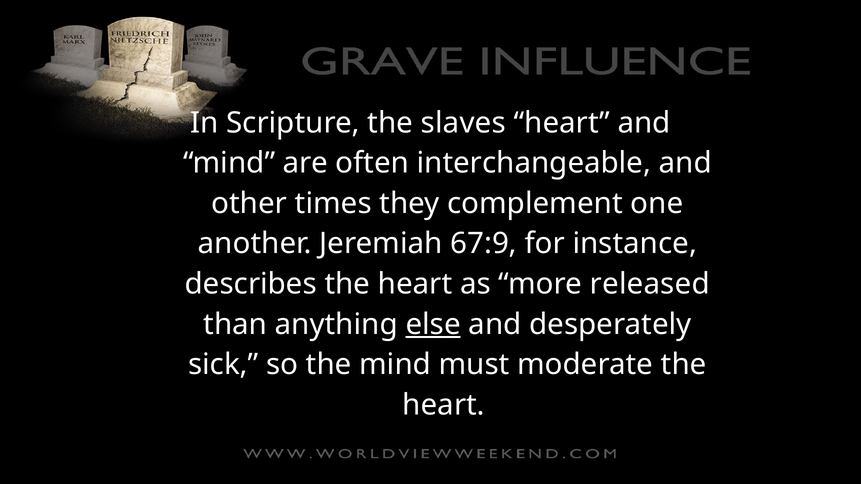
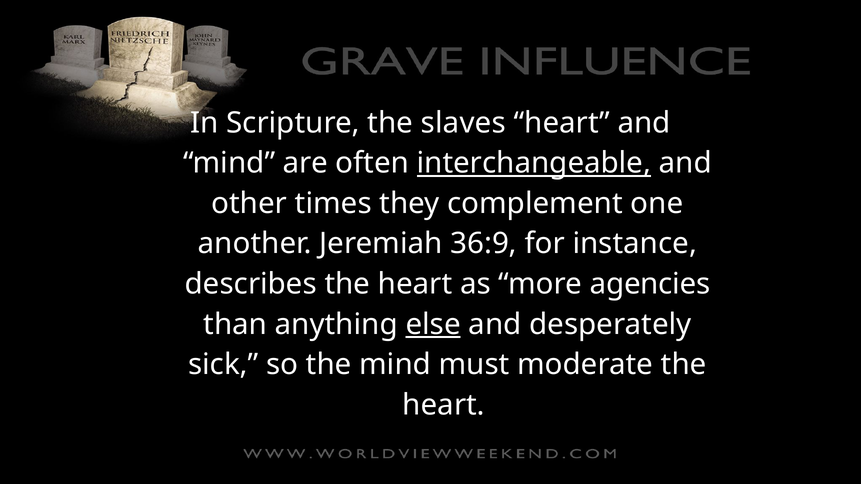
interchangeable underline: none -> present
67:9: 67:9 -> 36:9
released: released -> agencies
